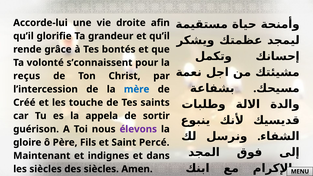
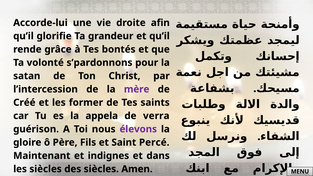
s’connaissent: s’connaissent -> s’pardonnons
reçus: reçus -> satan
mère colour: blue -> purple
touche: touche -> former
sortir: sortir -> verra
